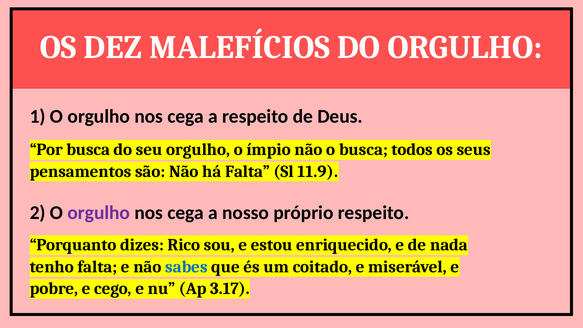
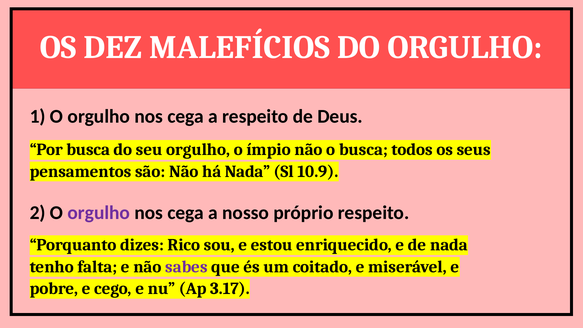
há Falta: Falta -> Nada
11.9: 11.9 -> 10.9
sabes colour: blue -> purple
